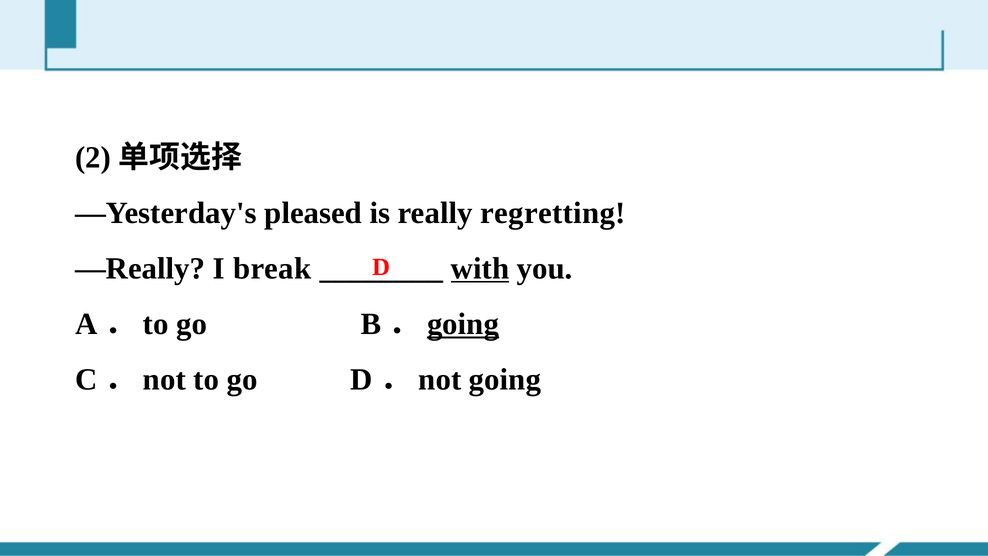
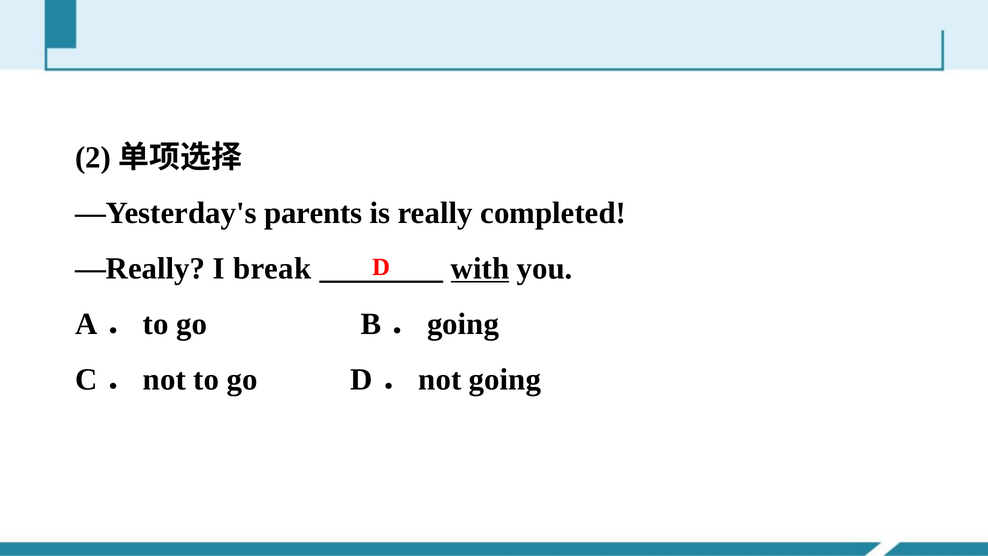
pleased: pleased -> parents
regretting: regretting -> completed
going at (463, 324) underline: present -> none
